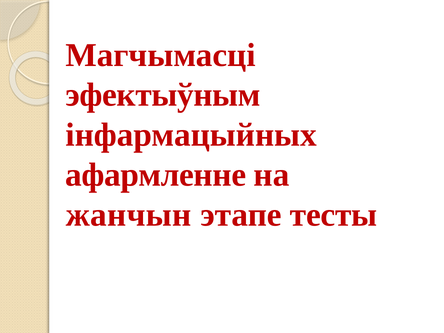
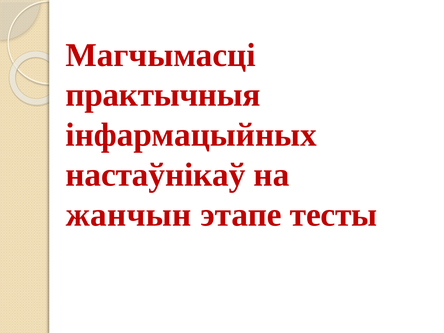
эфектыўным: эфектыўным -> практычныя
афармленне: афармленне -> настаўнікаў
